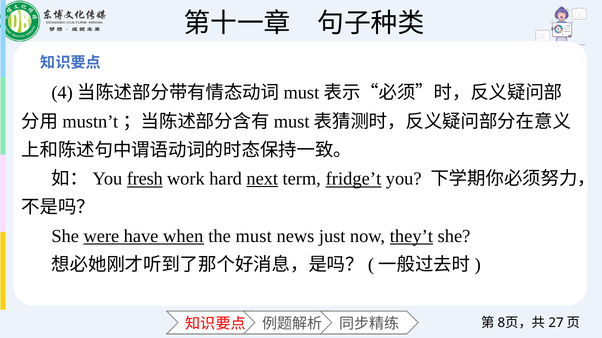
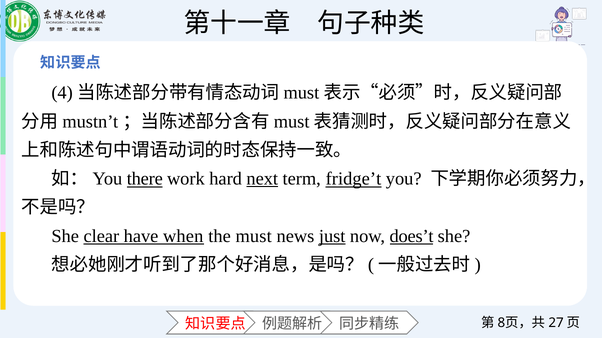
fresh: fresh -> there
were: were -> clear
just underline: none -> present
they’t: they’t -> does’t
